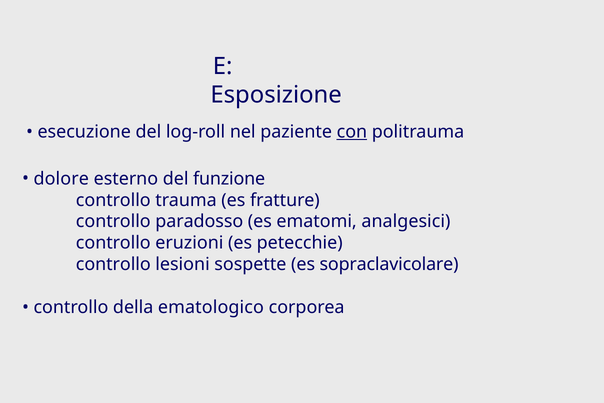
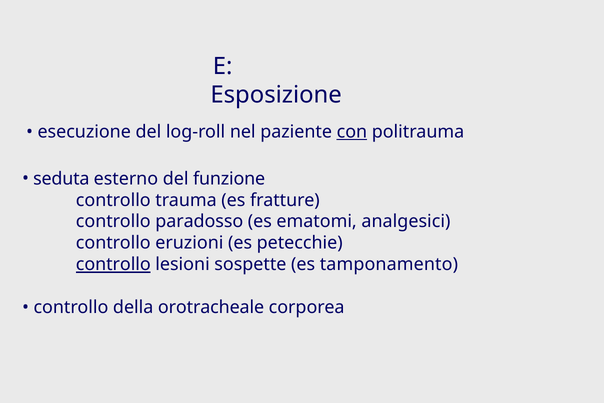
dolore: dolore -> seduta
controllo at (113, 264) underline: none -> present
sopraclavicolare: sopraclavicolare -> tamponamento
ematologico: ematologico -> orotracheale
